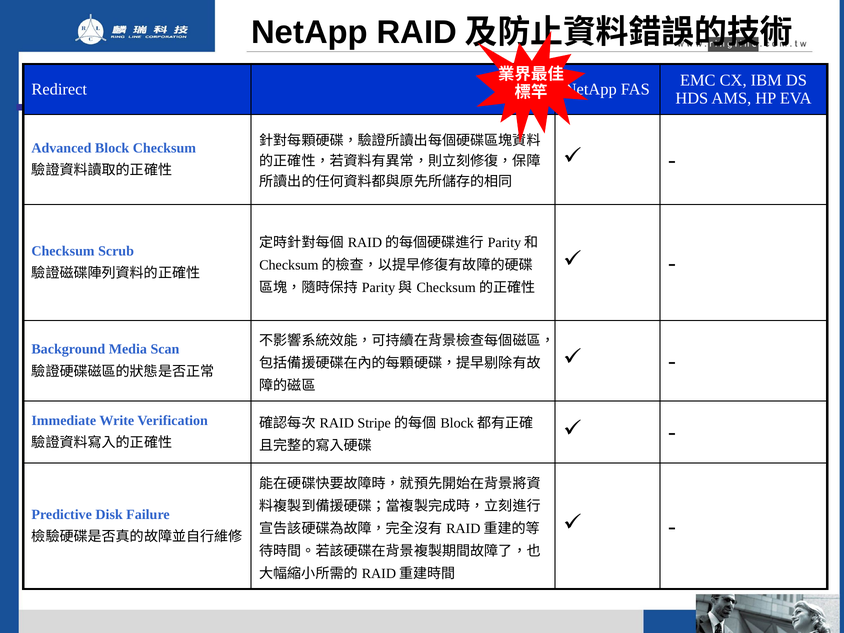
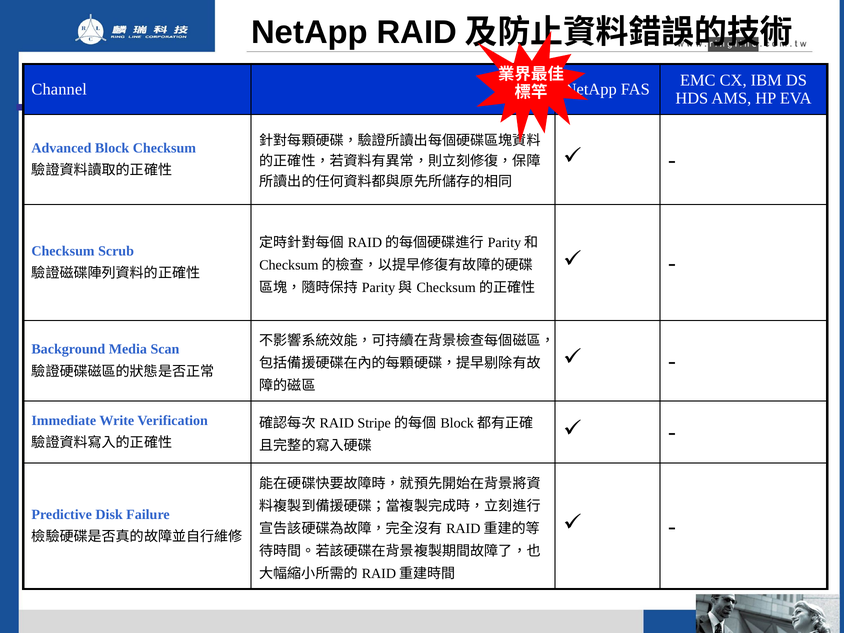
Redirect: Redirect -> Channel
